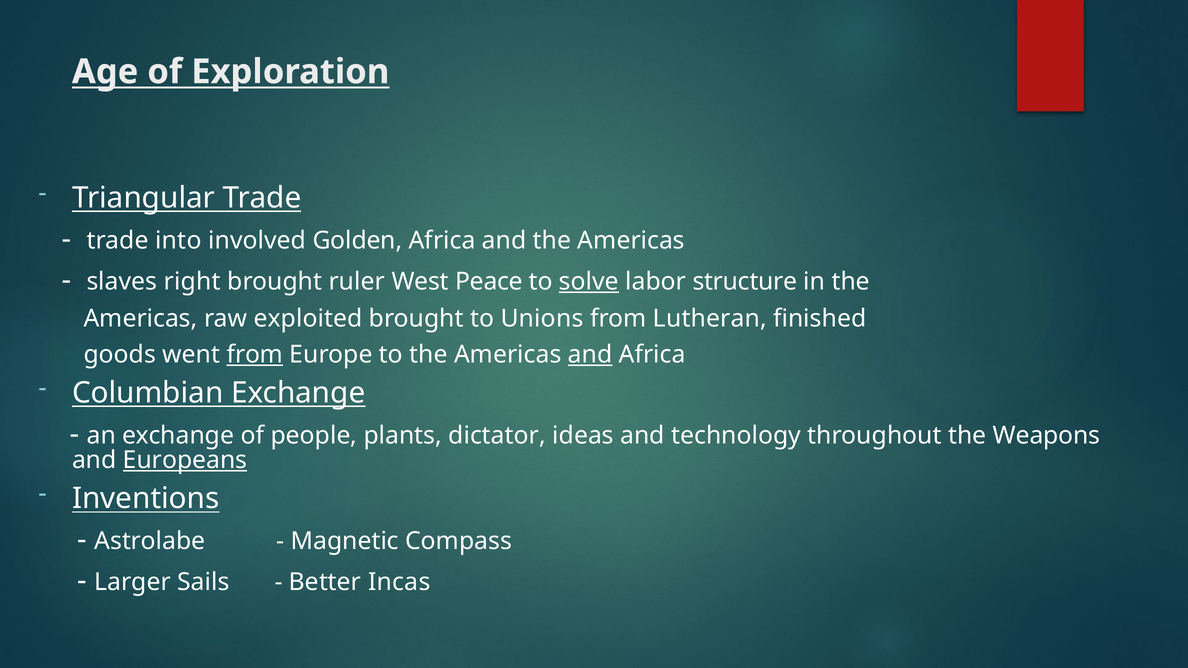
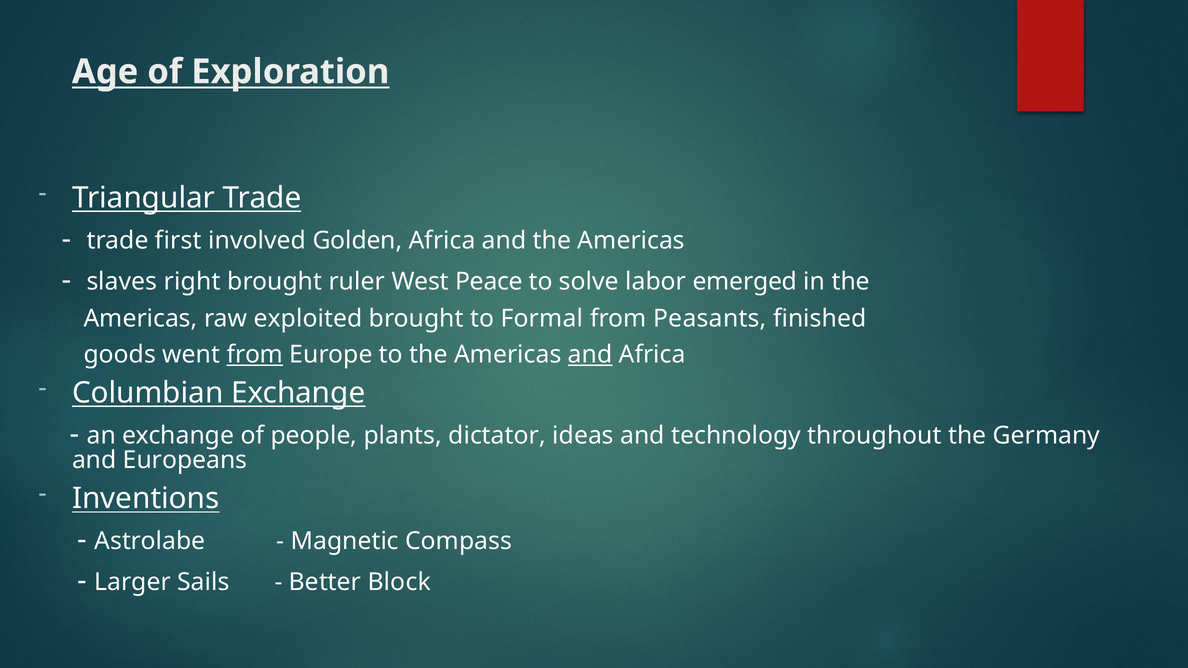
into: into -> first
solve underline: present -> none
structure: structure -> emerged
Unions: Unions -> Formal
Lutheran: Lutheran -> Peasants
Weapons: Weapons -> Germany
Europeans underline: present -> none
Incas: Incas -> Block
